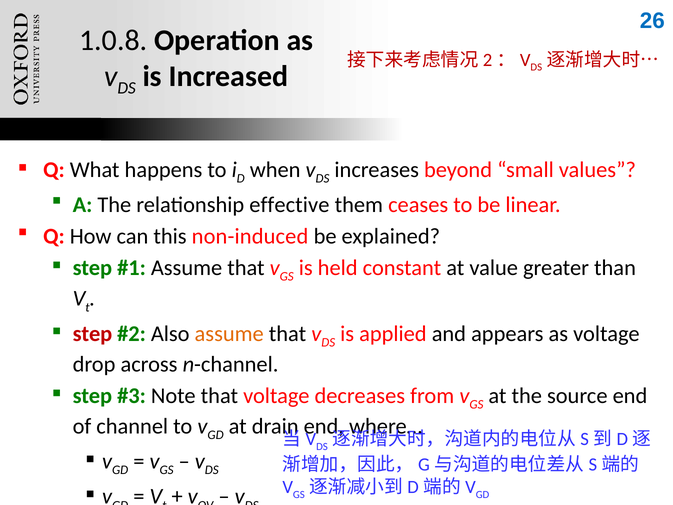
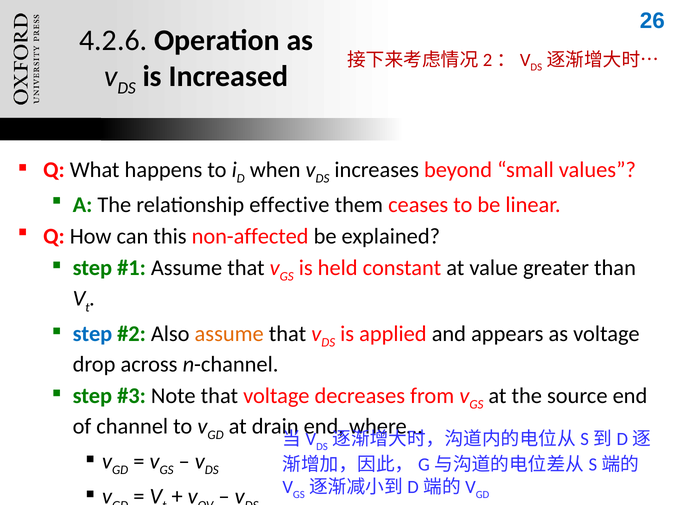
1.0.8: 1.0.8 -> 4.2.6
non-induced: non-induced -> non-affected
step at (92, 333) colour: red -> blue
